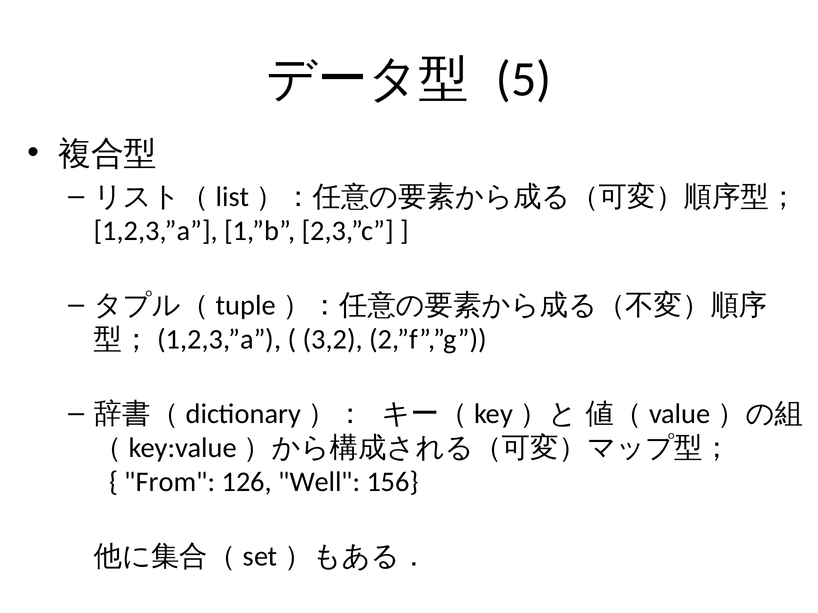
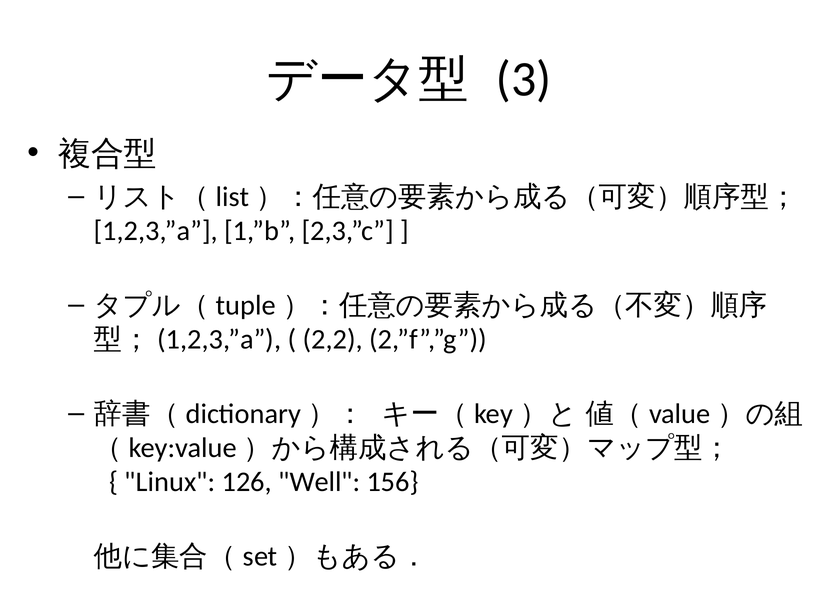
5: 5 -> 3
3,2: 3,2 -> 2,2
From: From -> Linux
